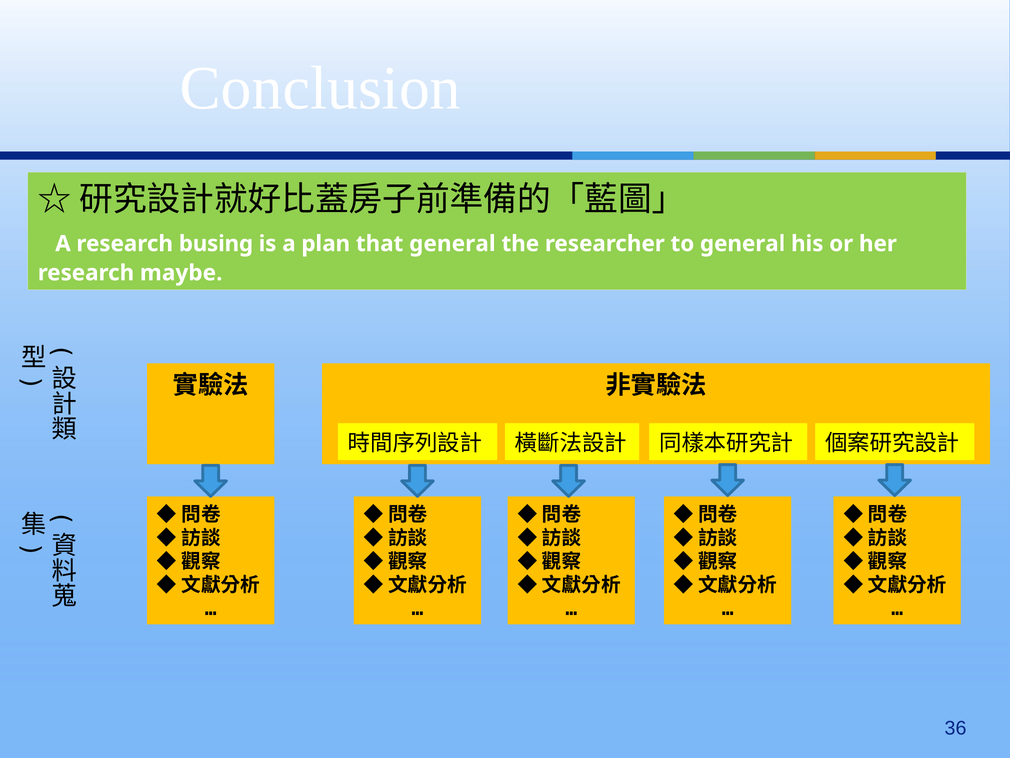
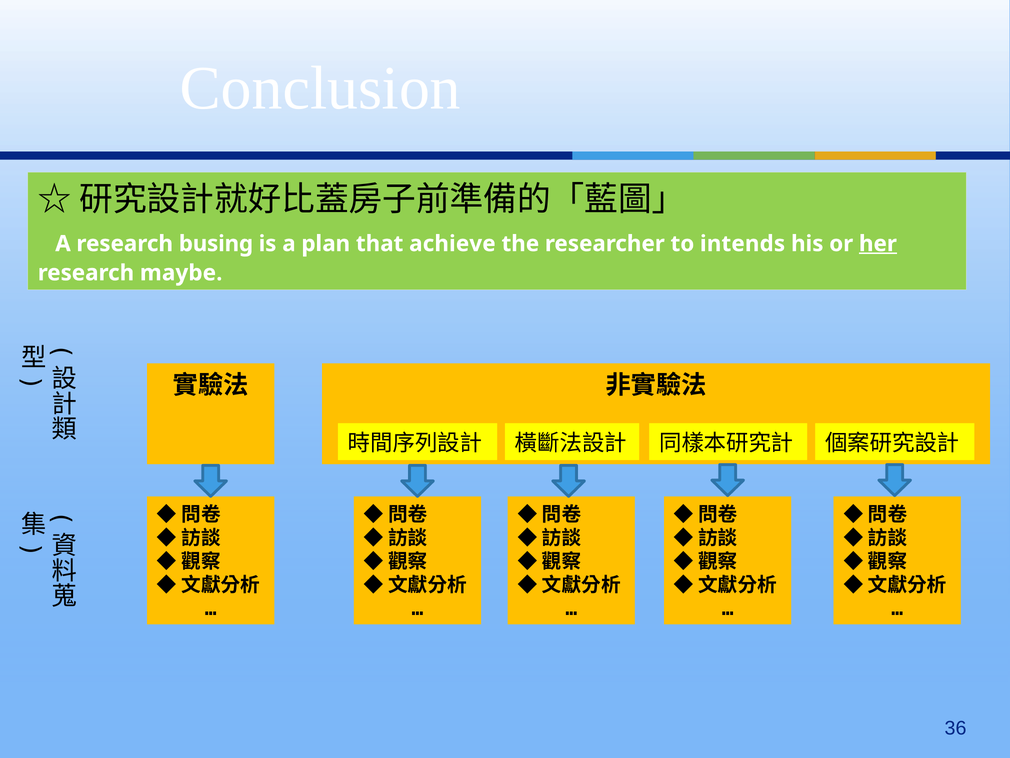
that general: general -> achieve
to general: general -> intends
her underline: none -> present
